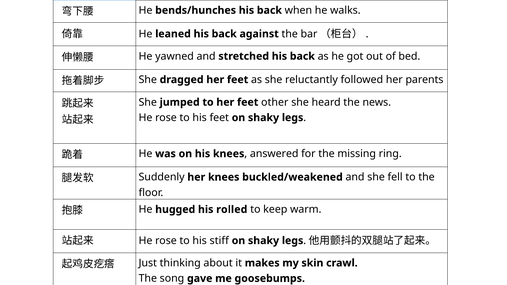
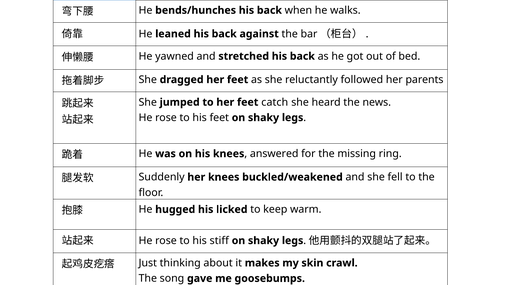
other: other -> catch
rolled: rolled -> licked
